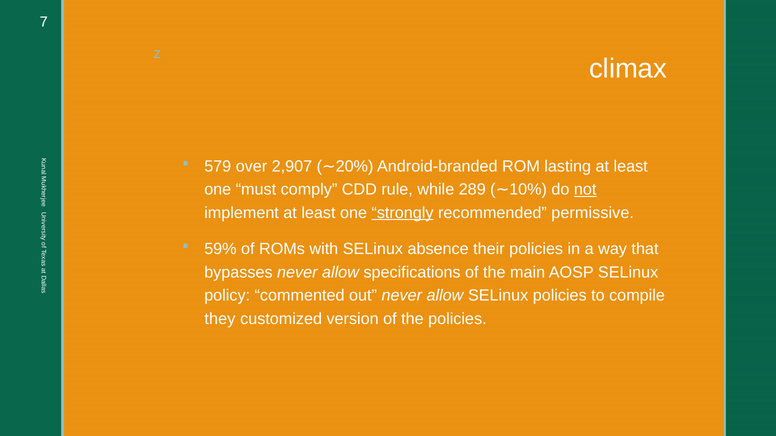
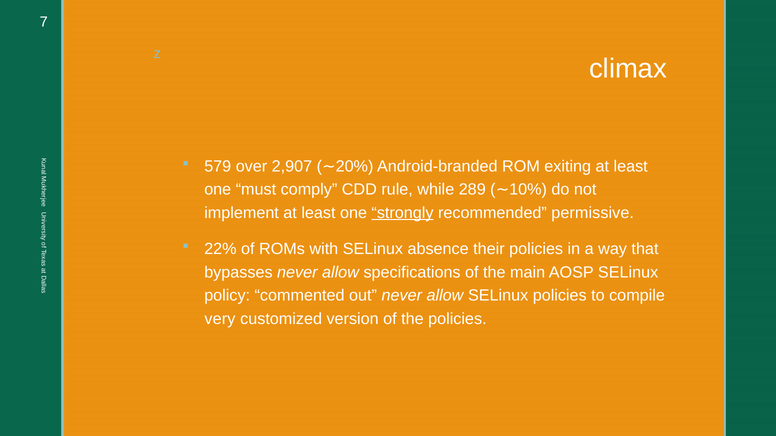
lasting: lasting -> exiting
not underline: present -> none
59%: 59% -> 22%
they: they -> very
